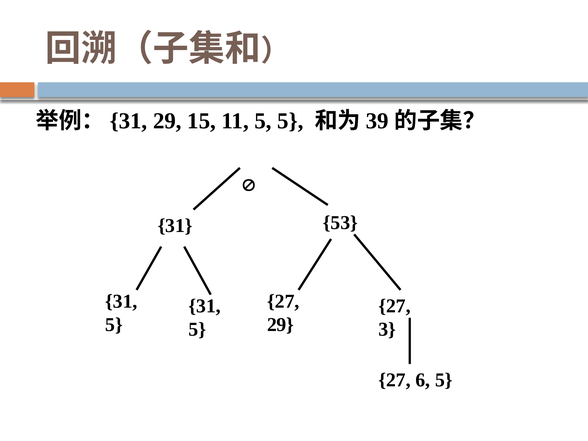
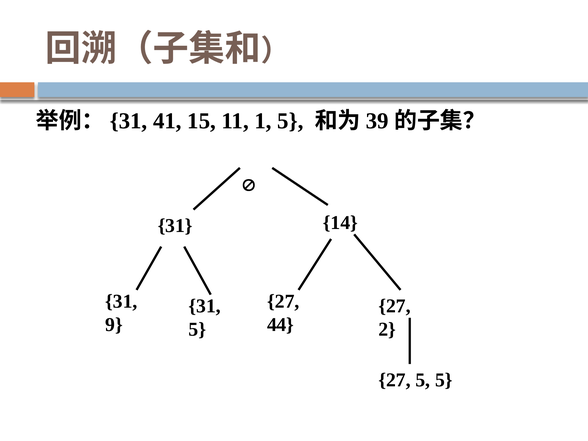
31 29: 29 -> 41
11 5: 5 -> 1
53: 53 -> 14
5 at (114, 325): 5 -> 9
29 at (281, 325): 29 -> 44
3: 3 -> 2
27 6: 6 -> 5
